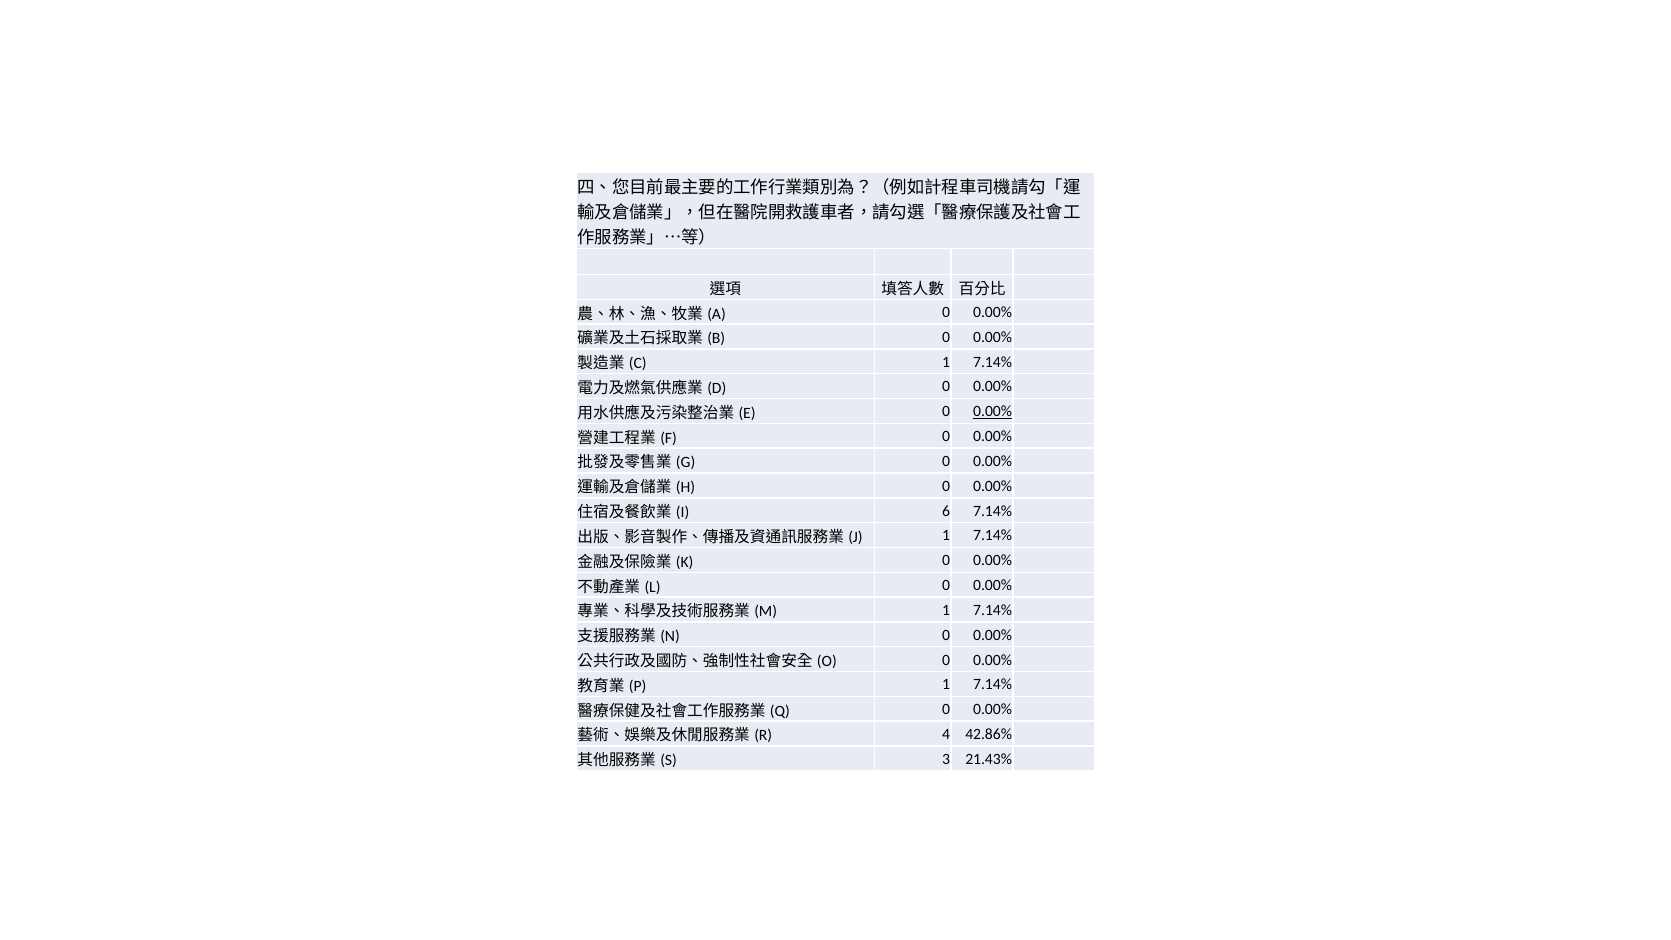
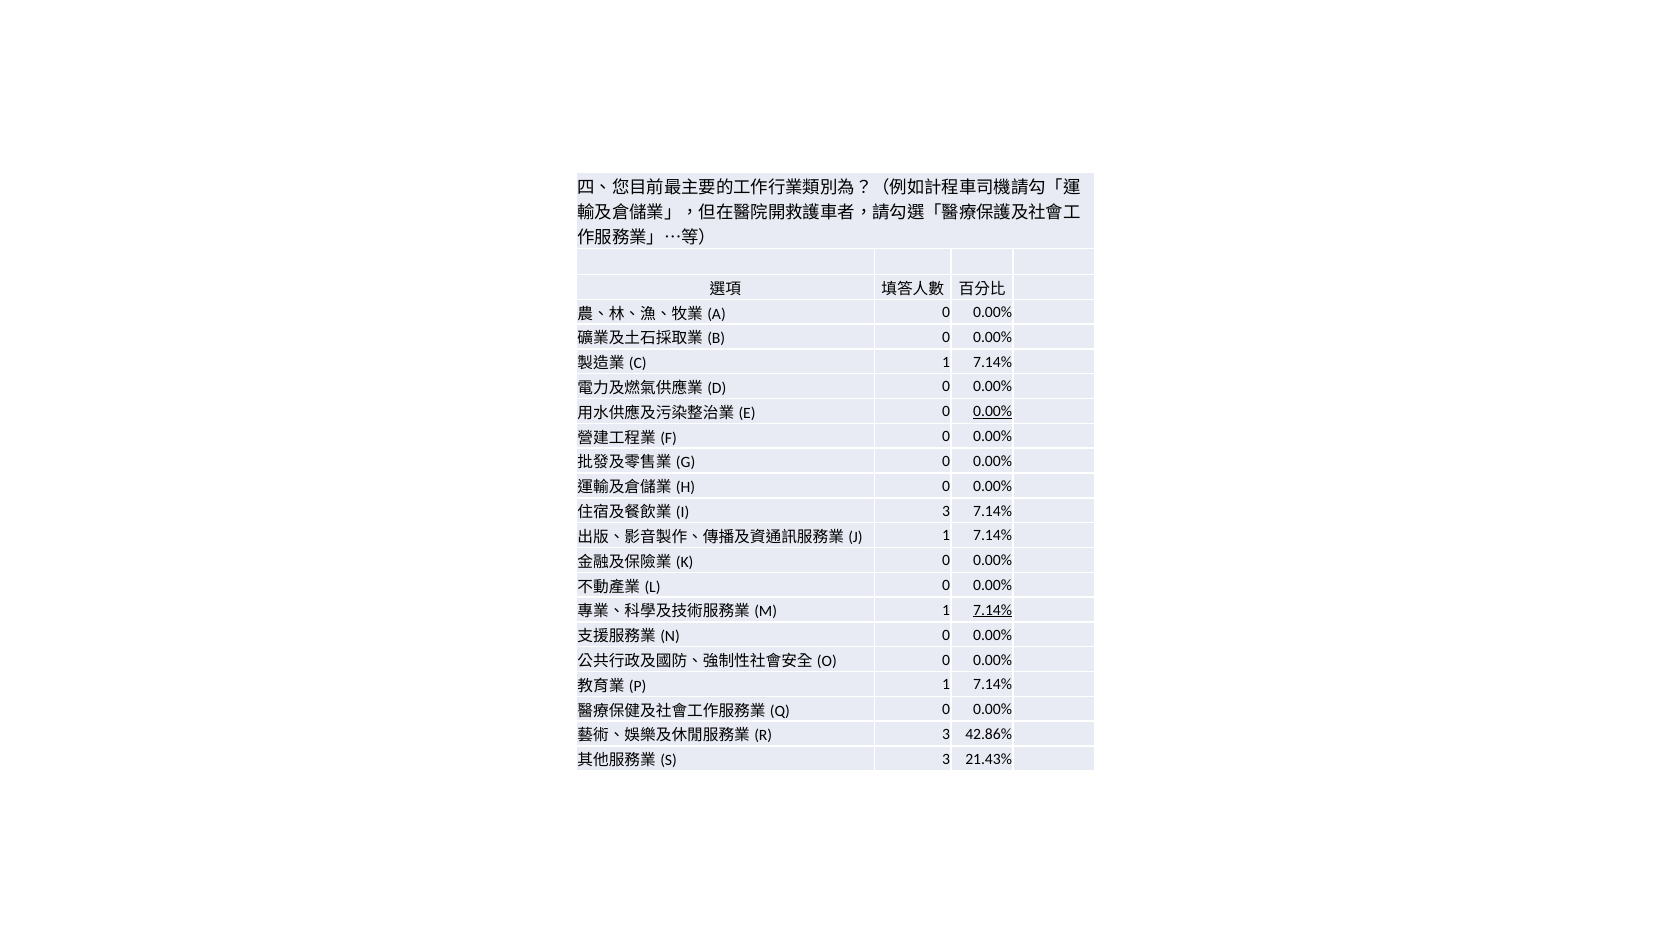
6 at (946, 511): 6 -> 3
7.14% at (993, 610) underline: none -> present
4 at (946, 734): 4 -> 3
